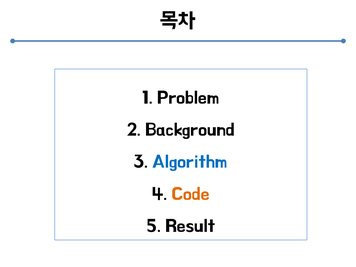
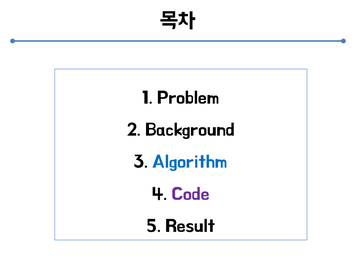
Code colour: orange -> purple
